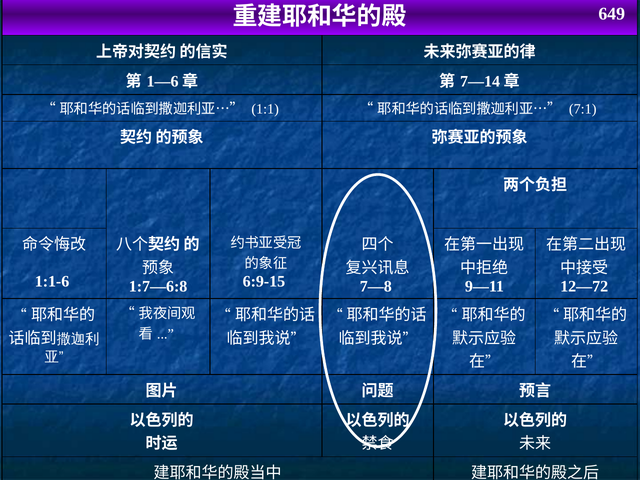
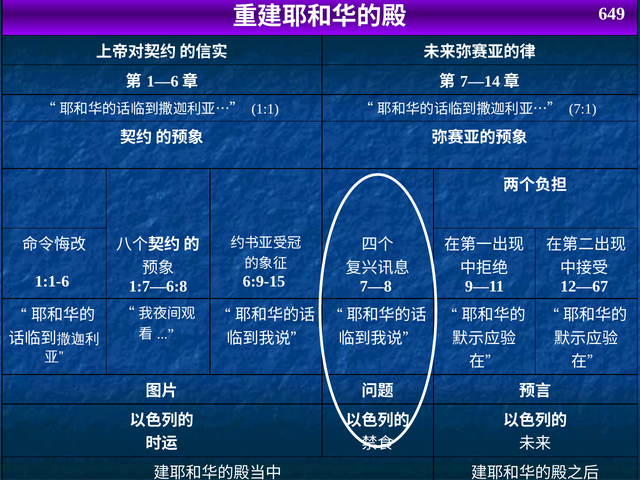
12—72: 12—72 -> 12—67
